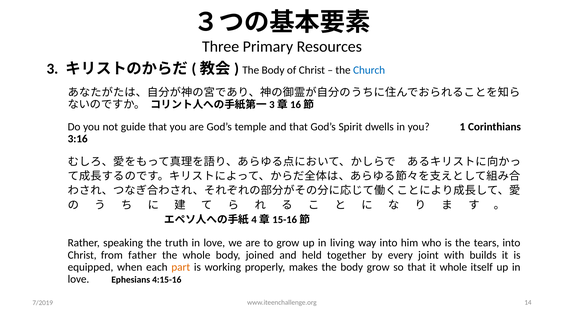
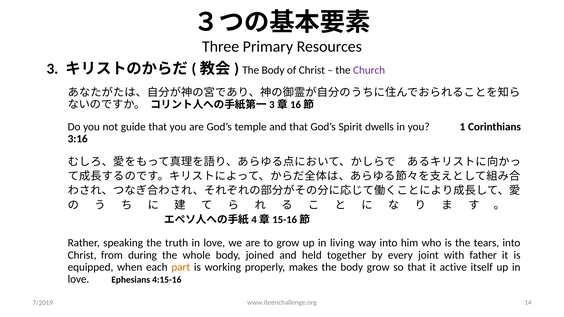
Church colour: blue -> purple
father: father -> during
builds: builds -> father
it whole: whole -> active
